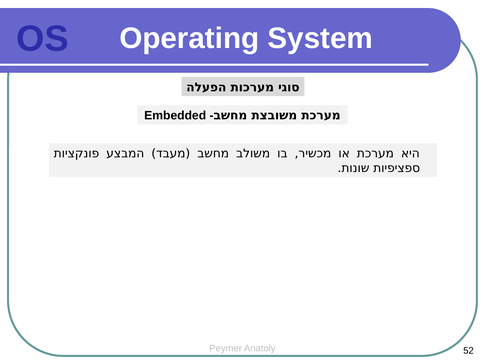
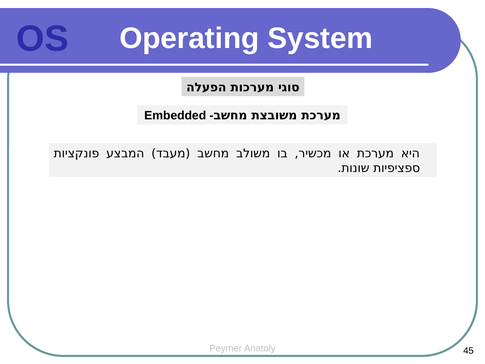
52: 52 -> 45
